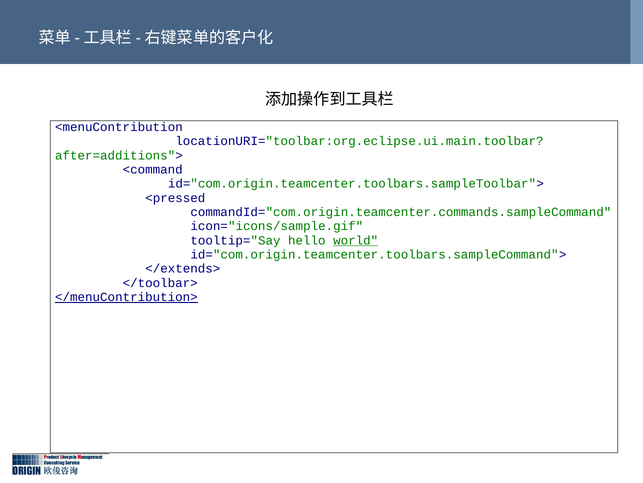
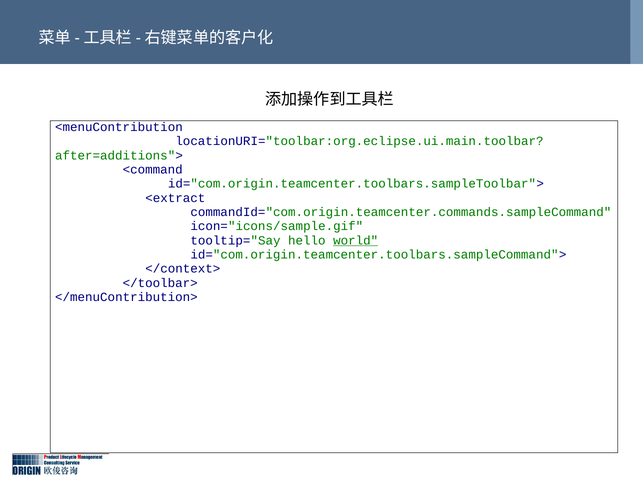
<pressed: <pressed -> <extract
</extends>: </extends> -> </context>
</menuContribution> underline: present -> none
